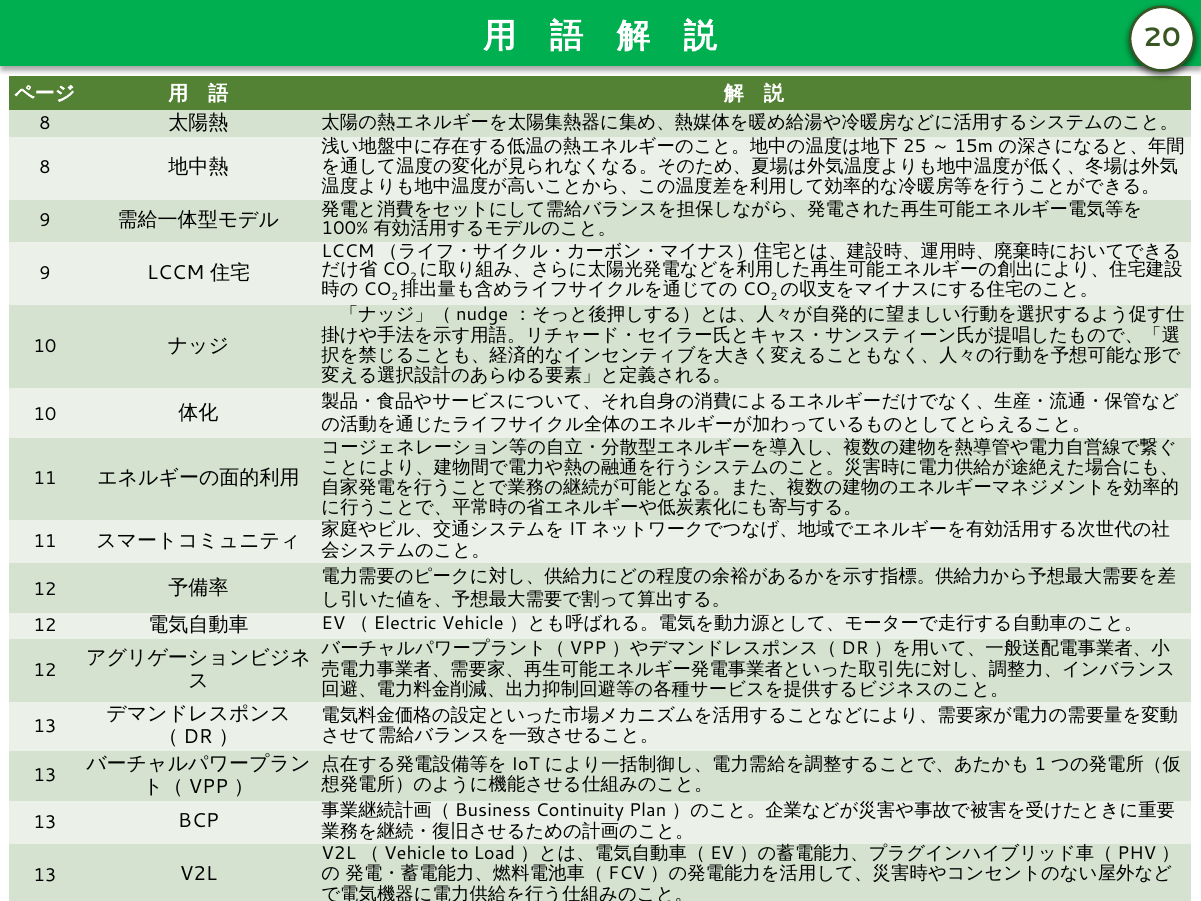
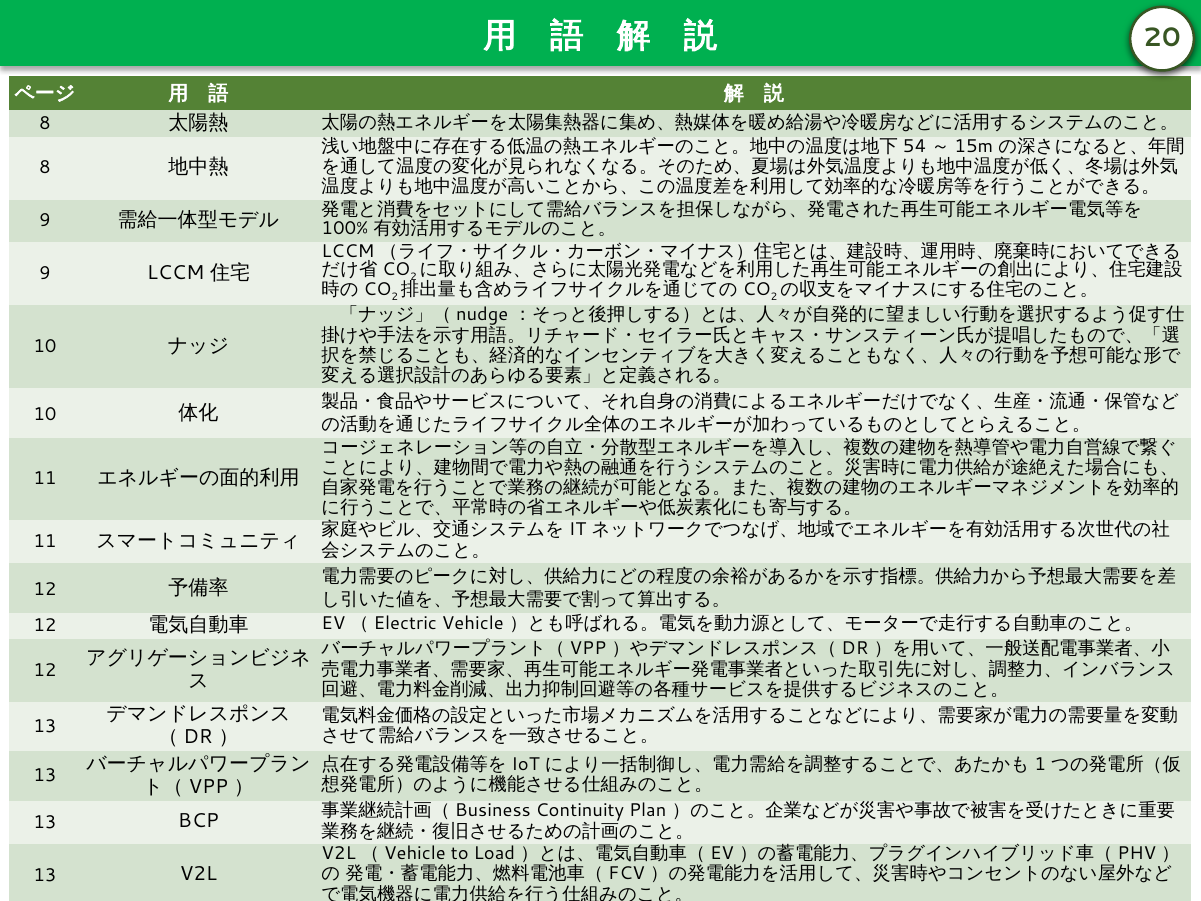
25: 25 -> 54
